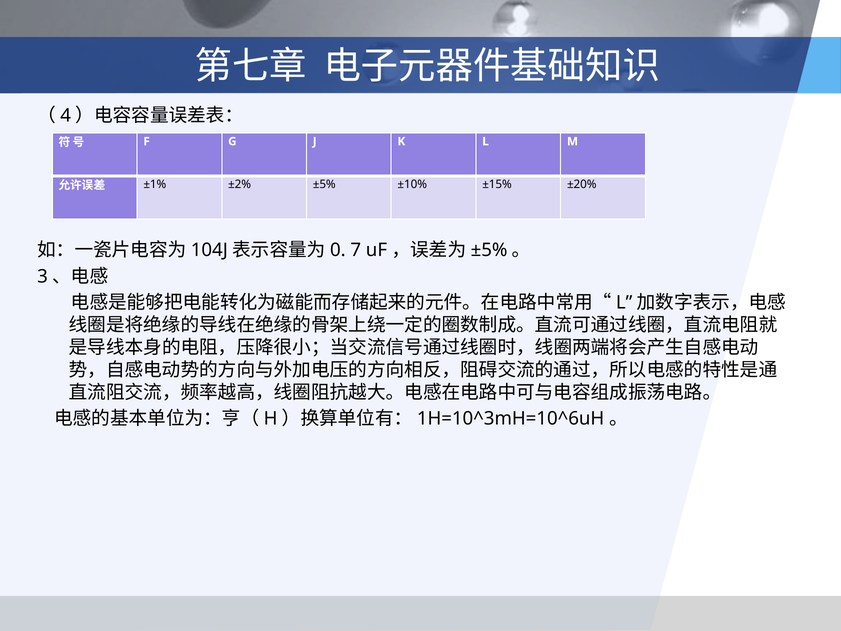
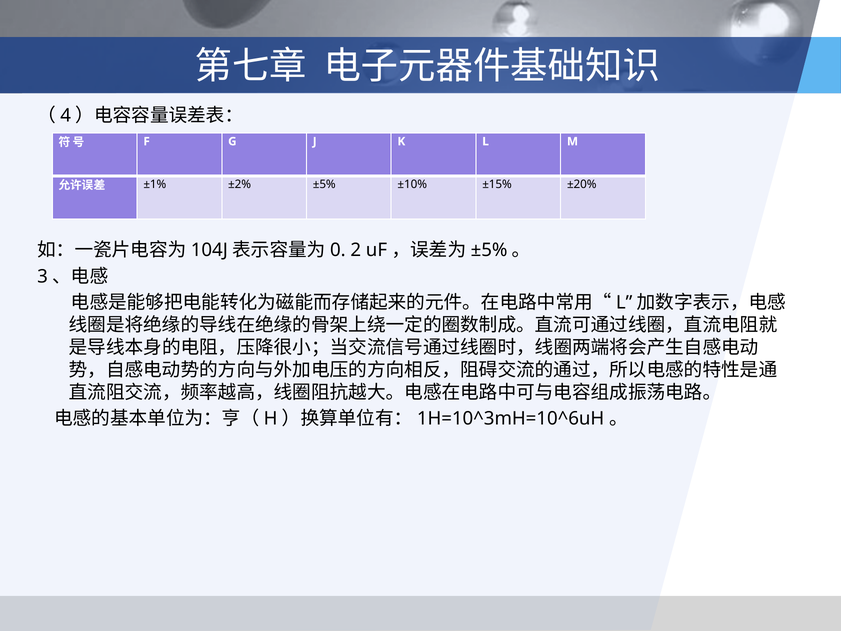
7: 7 -> 2
